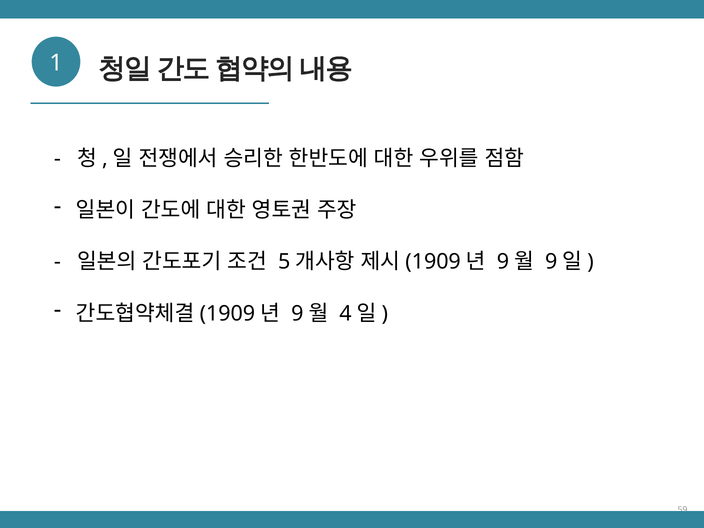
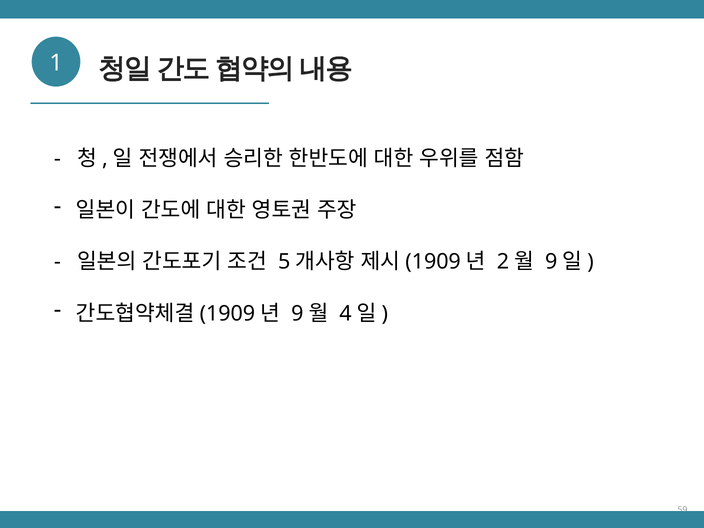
9 at (503, 262): 9 -> 2
